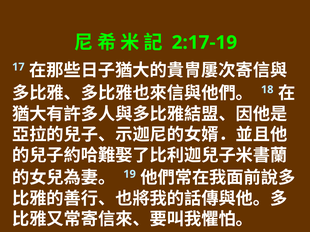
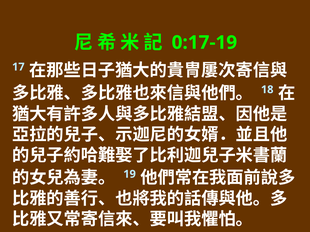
2:17-19: 2:17-19 -> 0:17-19
